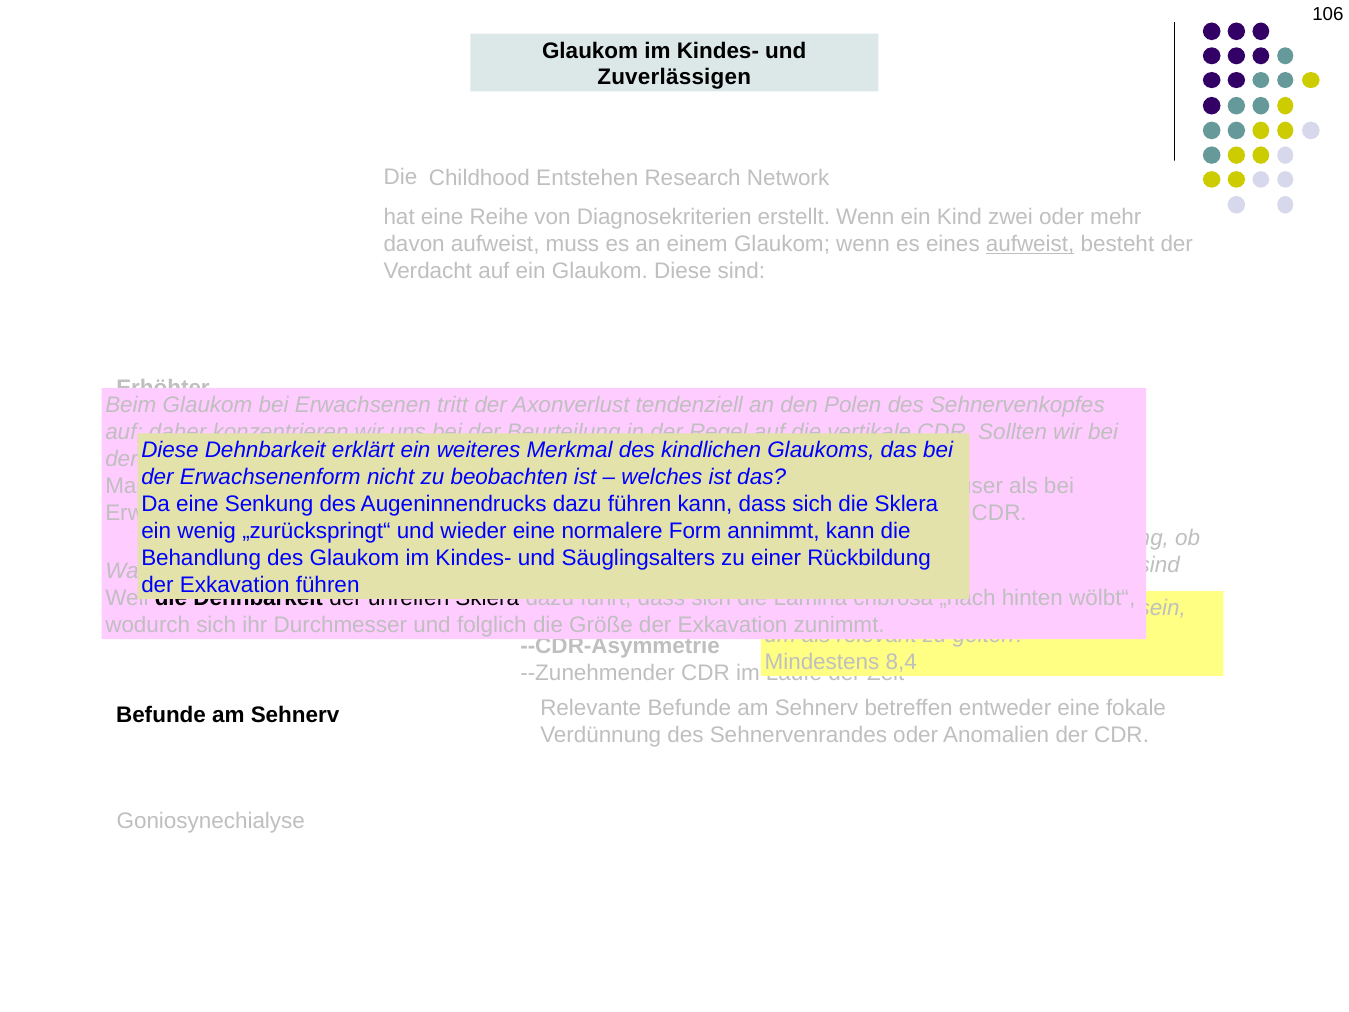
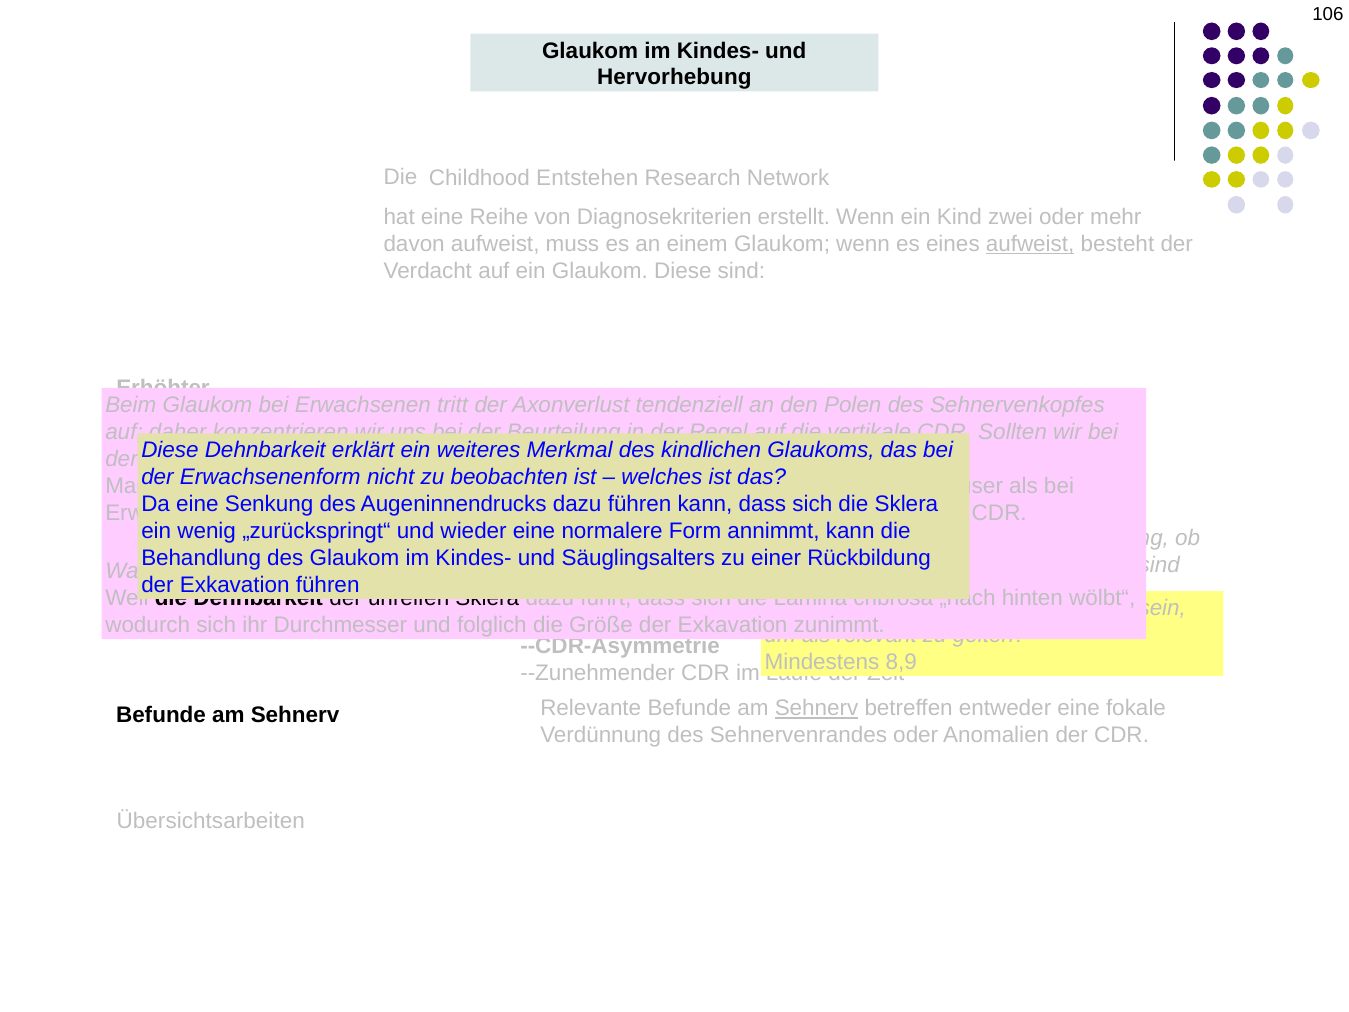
Zuverlässigen: Zuverlässigen -> Hervorhebung
8,4: 8,4 -> 8,9
Sehnerv at (817, 708) underline: none -> present
Goniosynechialyse: Goniosynechialyse -> Übersichtsarbeiten
